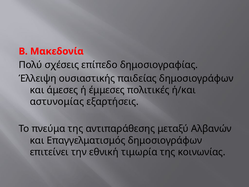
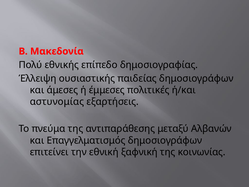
σχέσεις: σχέσεις -> εθνικής
τιμωρία: τιμωρία -> ξαφνική
